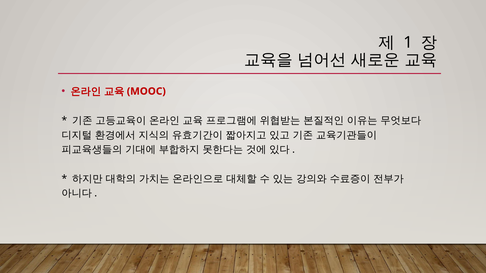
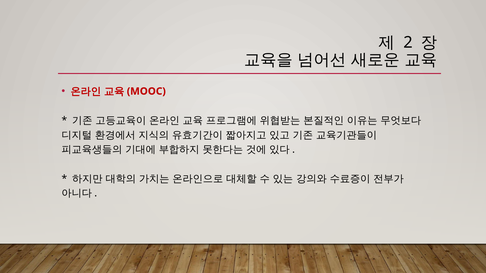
1: 1 -> 2
